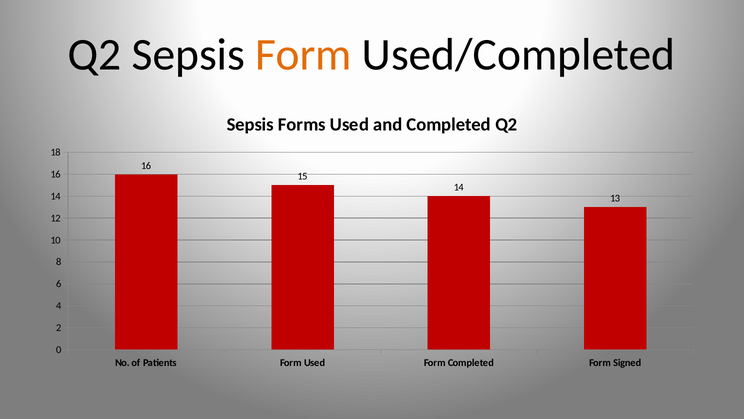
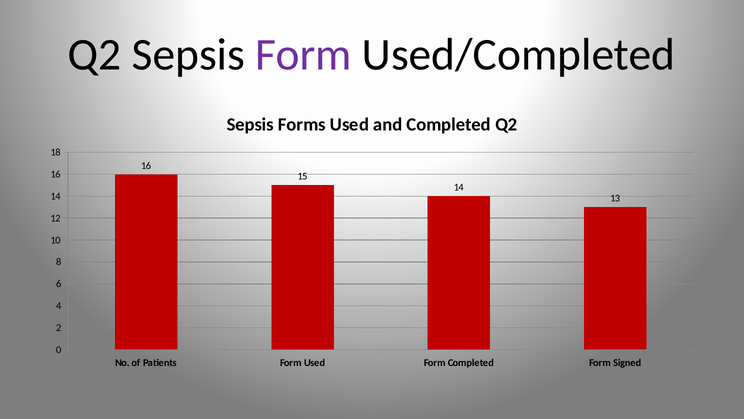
Form at (303, 55) colour: orange -> purple
